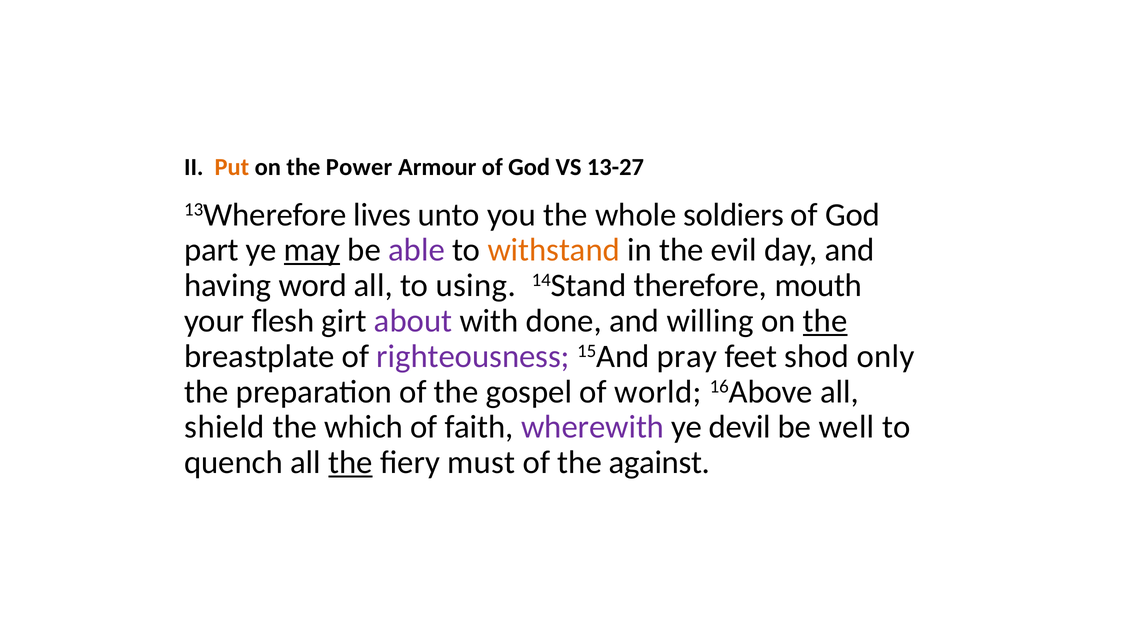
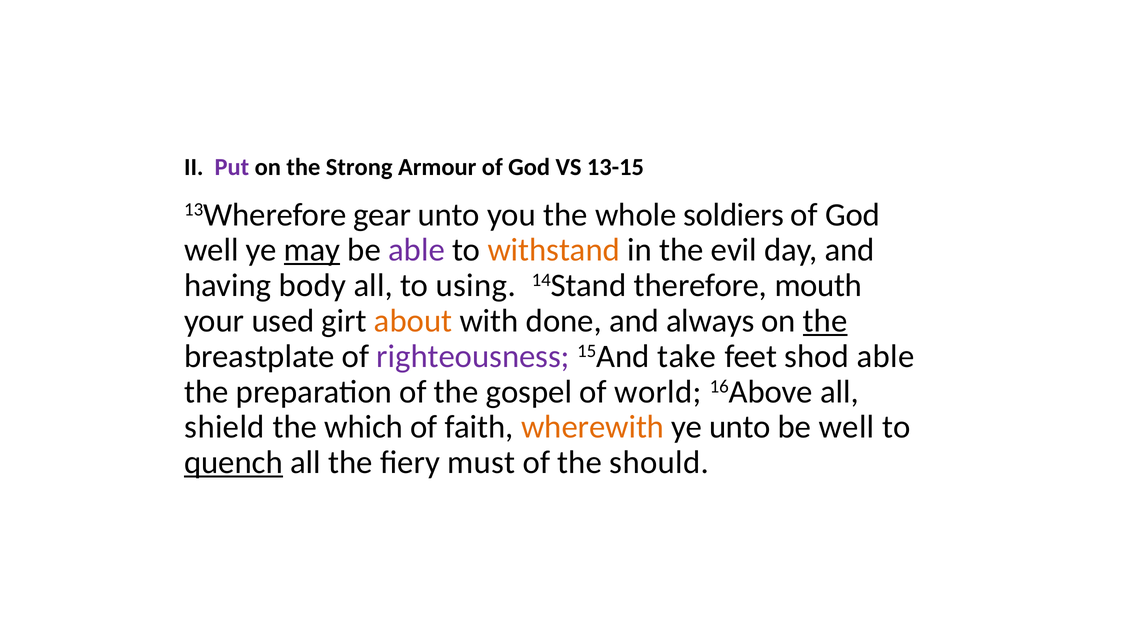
Put colour: orange -> purple
Power: Power -> Strong
13-27: 13-27 -> 13-15
lives: lives -> gear
part at (211, 250): part -> well
word: word -> body
flesh: flesh -> used
about colour: purple -> orange
willing: willing -> always
pray: pray -> take
shod only: only -> able
wherewith colour: purple -> orange
ye devil: devil -> unto
quench underline: none -> present
the at (351, 463) underline: present -> none
against: against -> should
